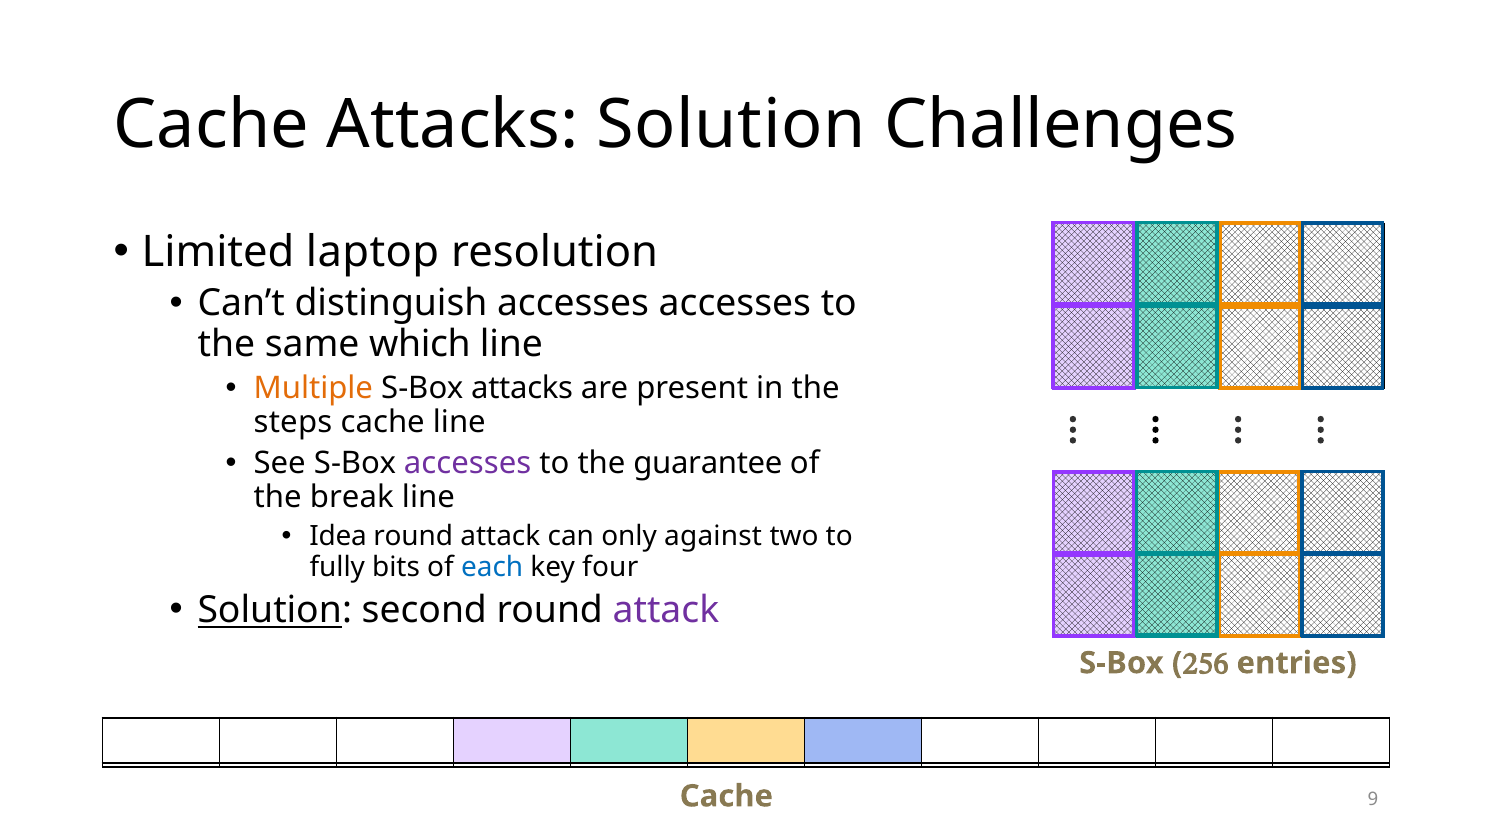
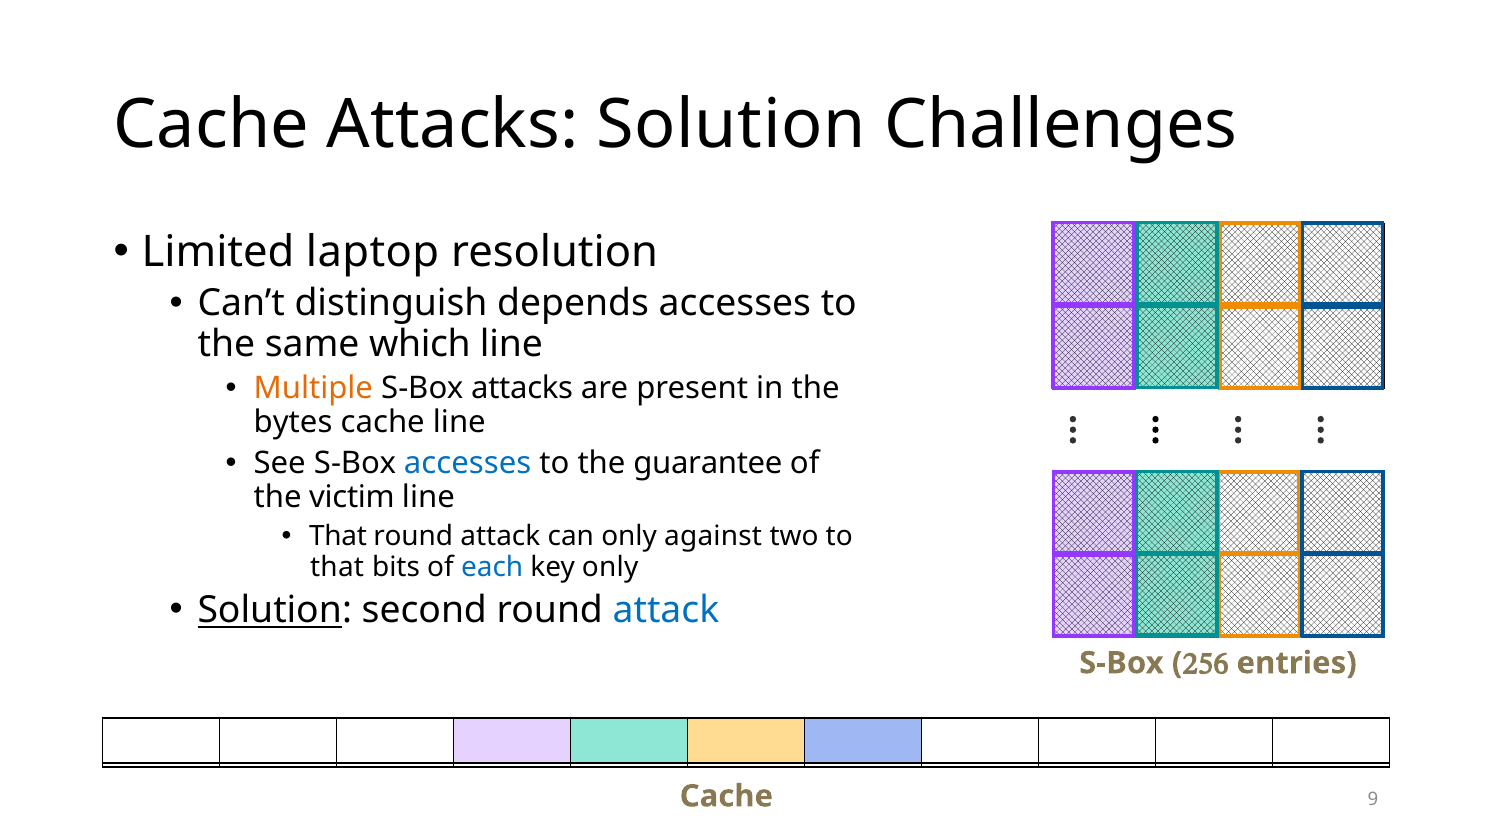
distinguish accesses: accesses -> depends
steps: steps -> bytes
accesses at (468, 464) colour: purple -> blue
break: break -> victim
Idea at (338, 537): Idea -> That
fully at (337, 567): fully -> that
key four: four -> only
attack at (666, 610) colour: purple -> blue
